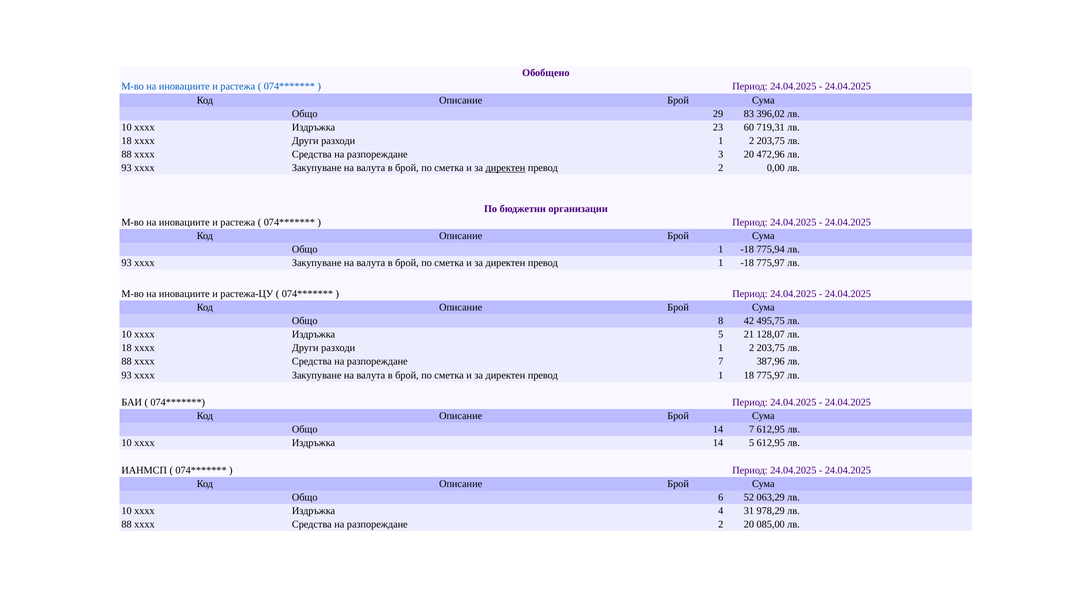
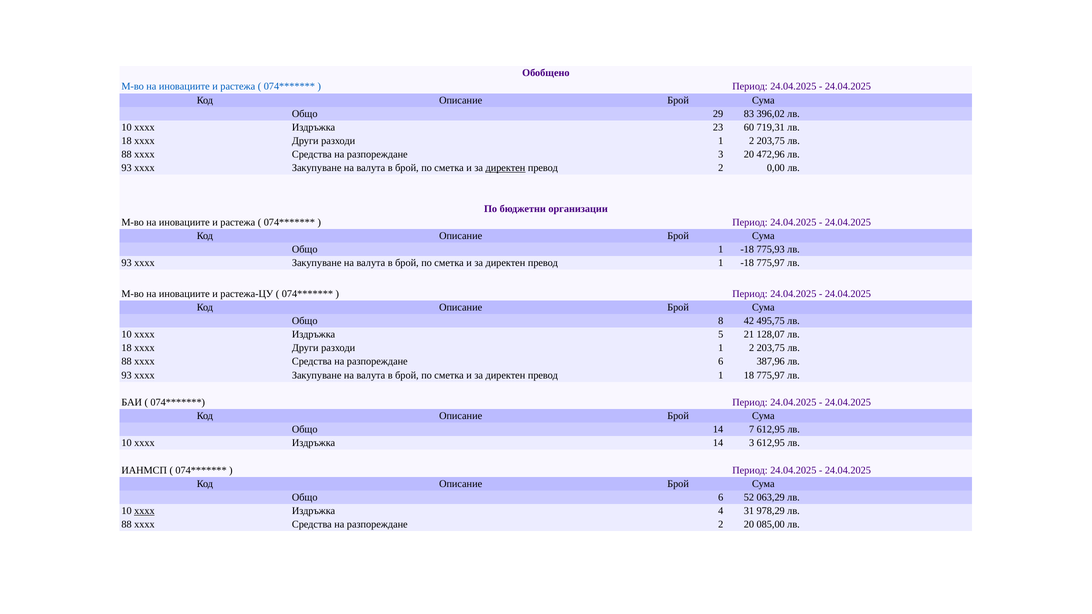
775,94: 775,94 -> 775,93
разпореждане 7: 7 -> 6
14 5: 5 -> 3
xxxx at (144, 511) underline: none -> present
